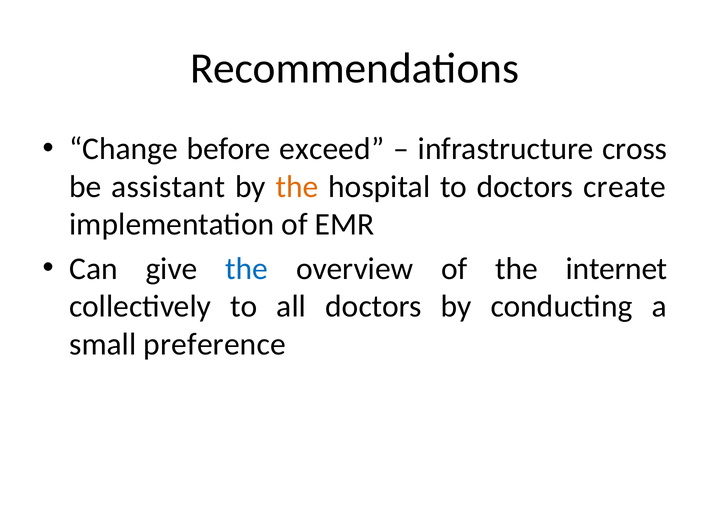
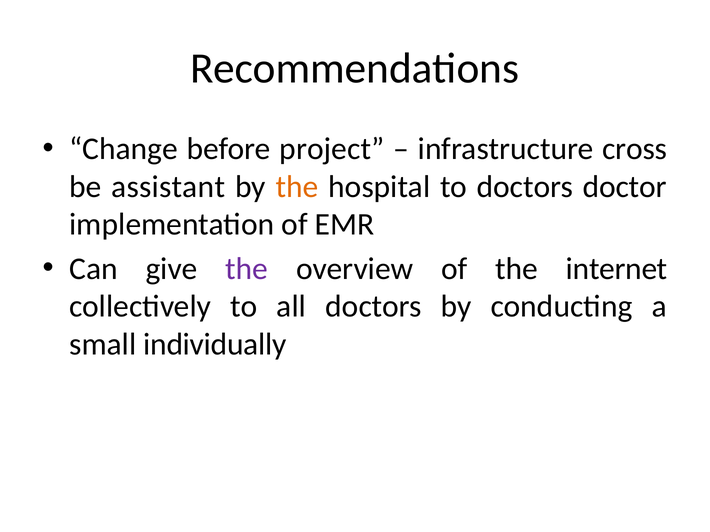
exceed: exceed -> project
create: create -> doctor
the at (247, 269) colour: blue -> purple
preference: preference -> individually
